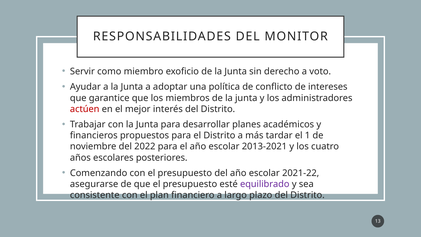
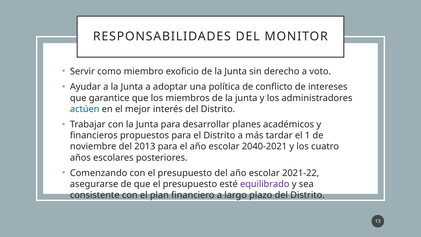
actúen colour: red -> blue
2022: 2022 -> 2013
2013-2021: 2013-2021 -> 2040-2021
